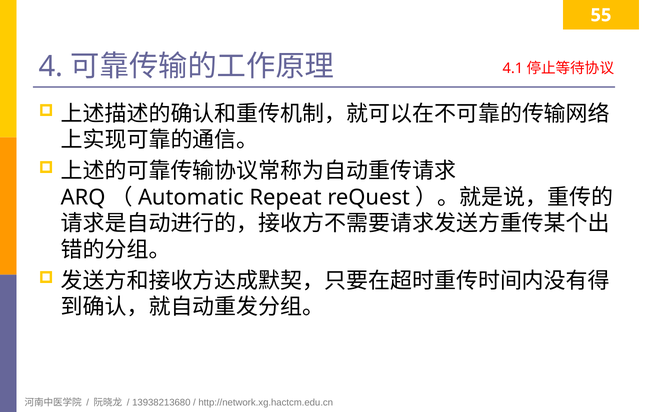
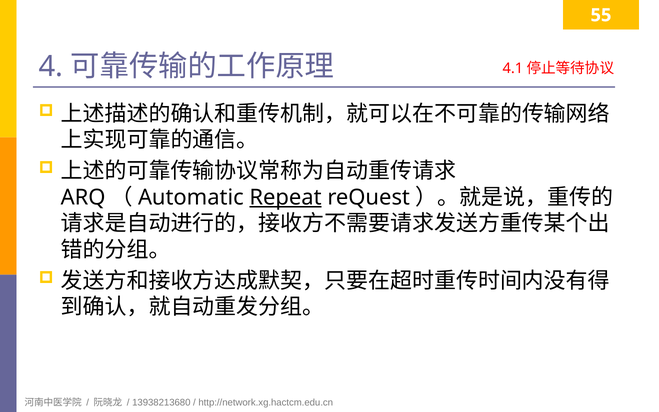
Repeat underline: none -> present
